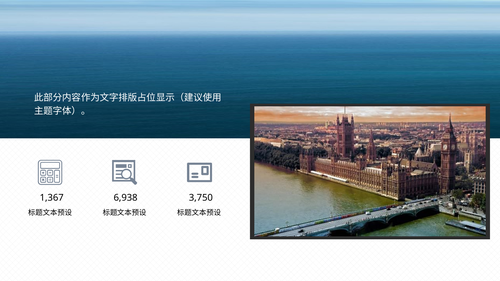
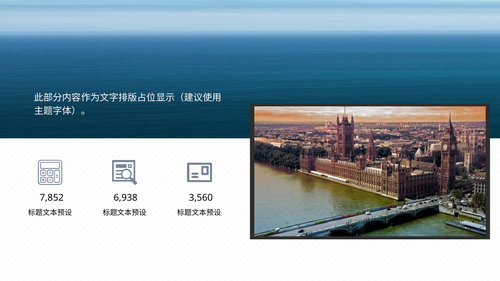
1,367: 1,367 -> 7,852
3,750: 3,750 -> 3,560
